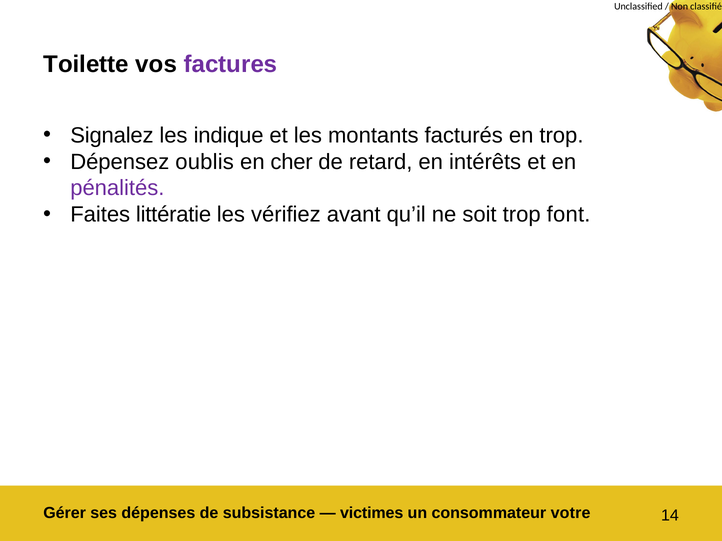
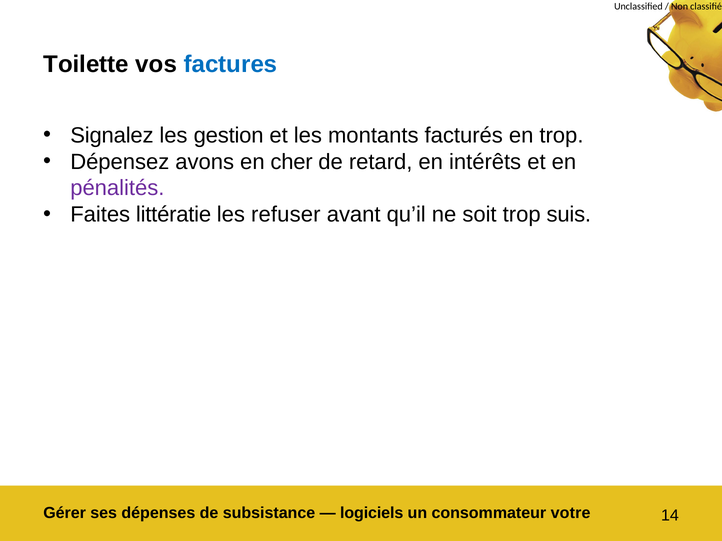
factures colour: purple -> blue
indique: indique -> gestion
oublis: oublis -> avons
vérifiez: vérifiez -> refuser
font: font -> suis
victimes: victimes -> logiciels
